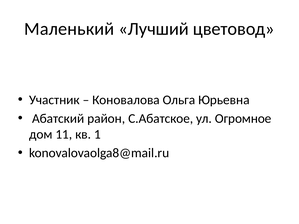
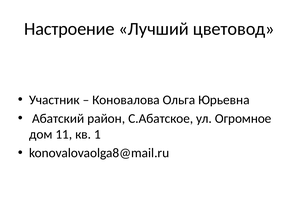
Маленький: Маленький -> Настроение
